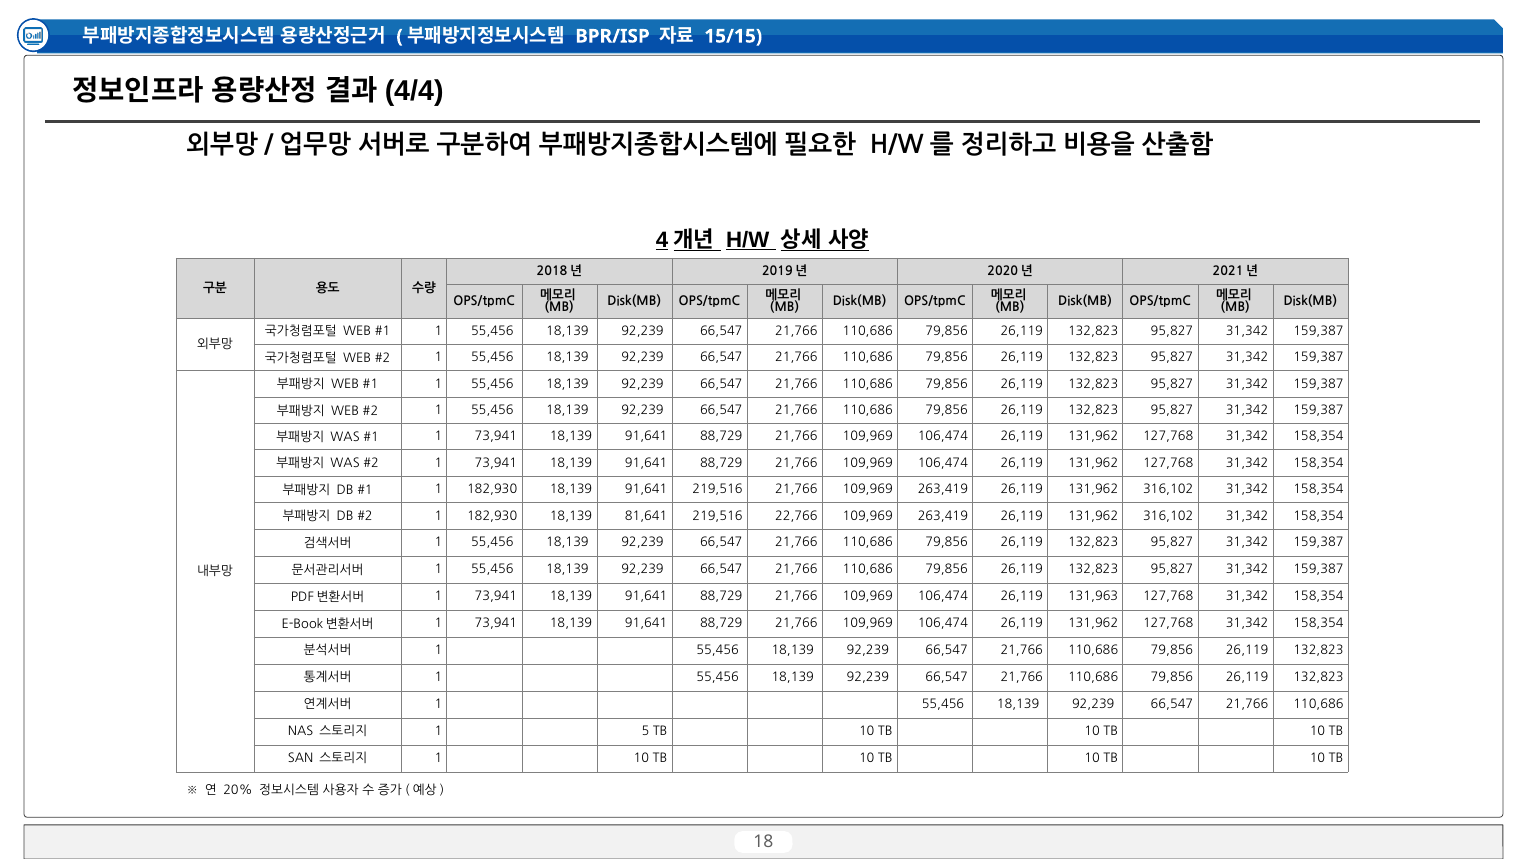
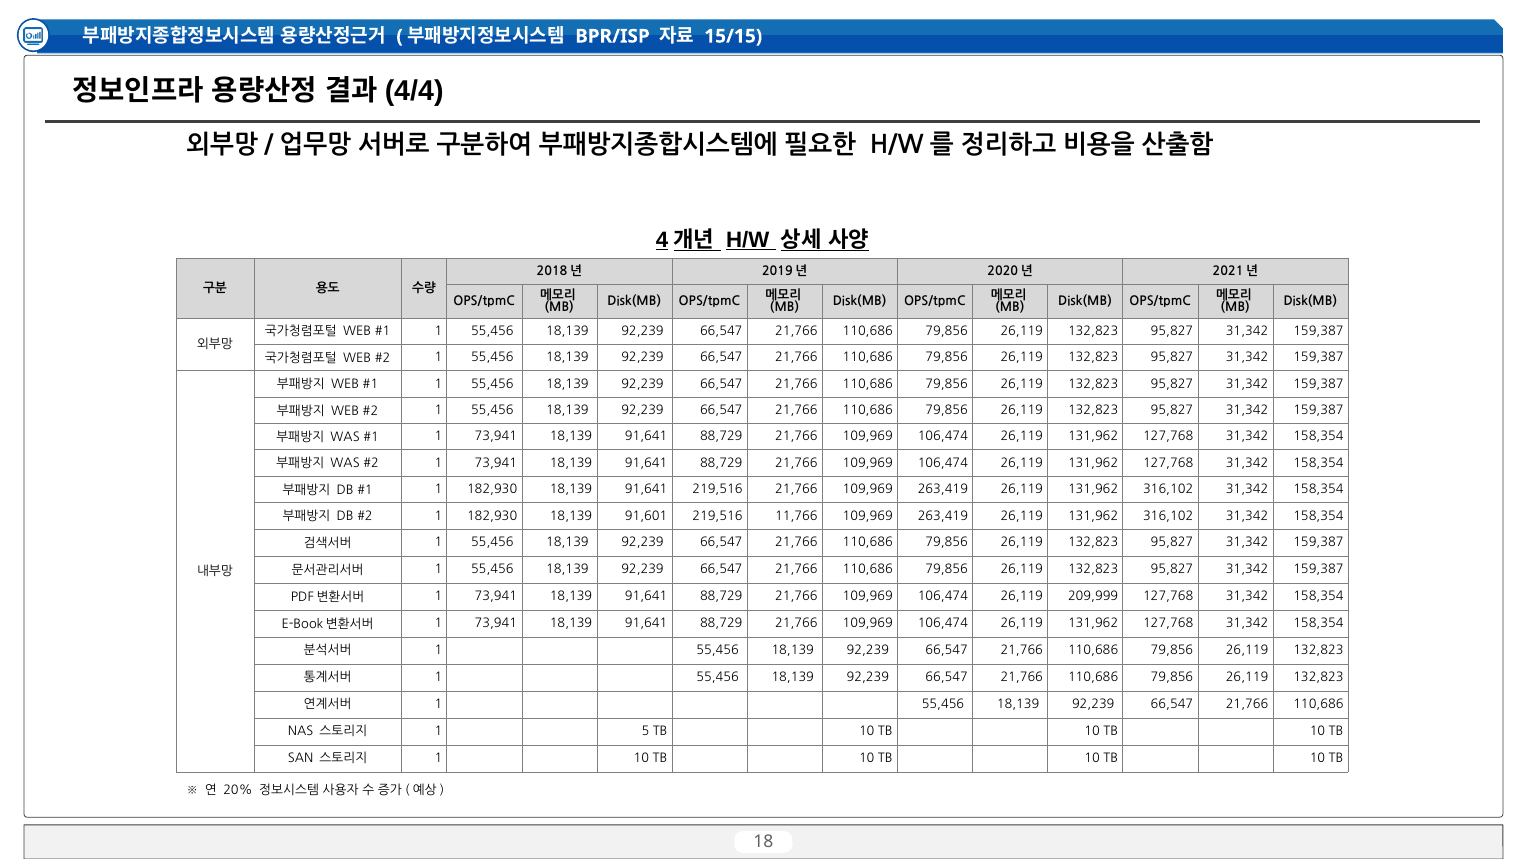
81,641: 81,641 -> 91,601
22,766: 22,766 -> 11,766
131,963: 131,963 -> 209,999
